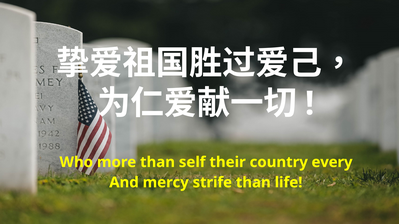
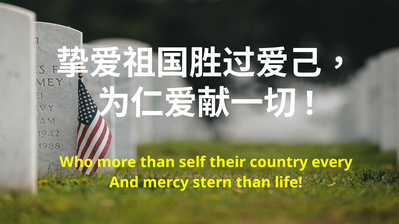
strife: strife -> stern
